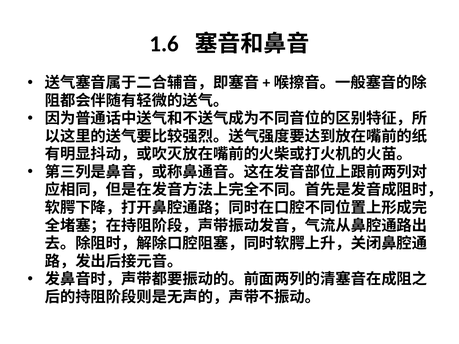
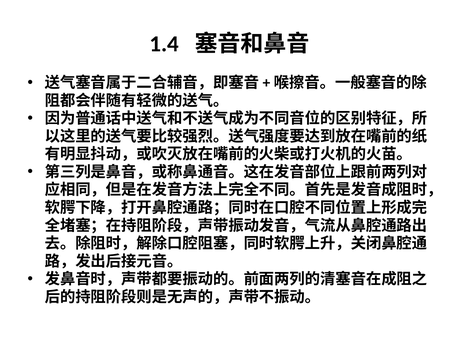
1.6: 1.6 -> 1.4
